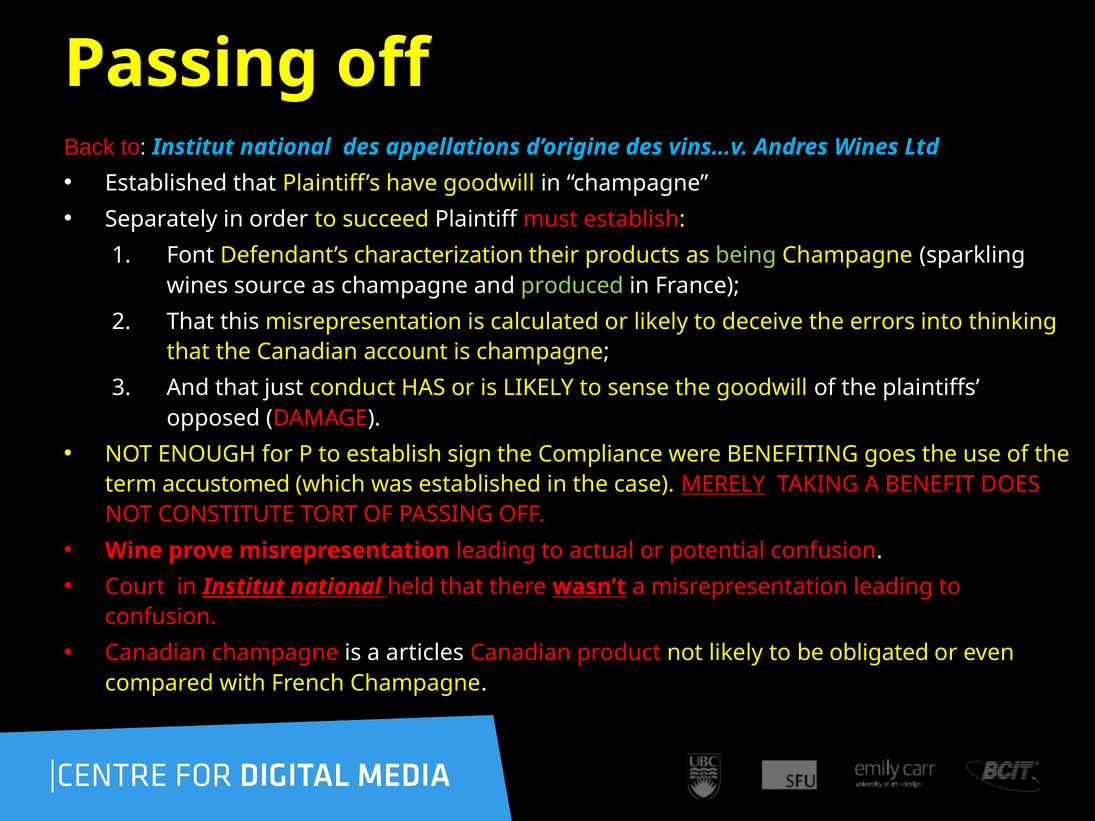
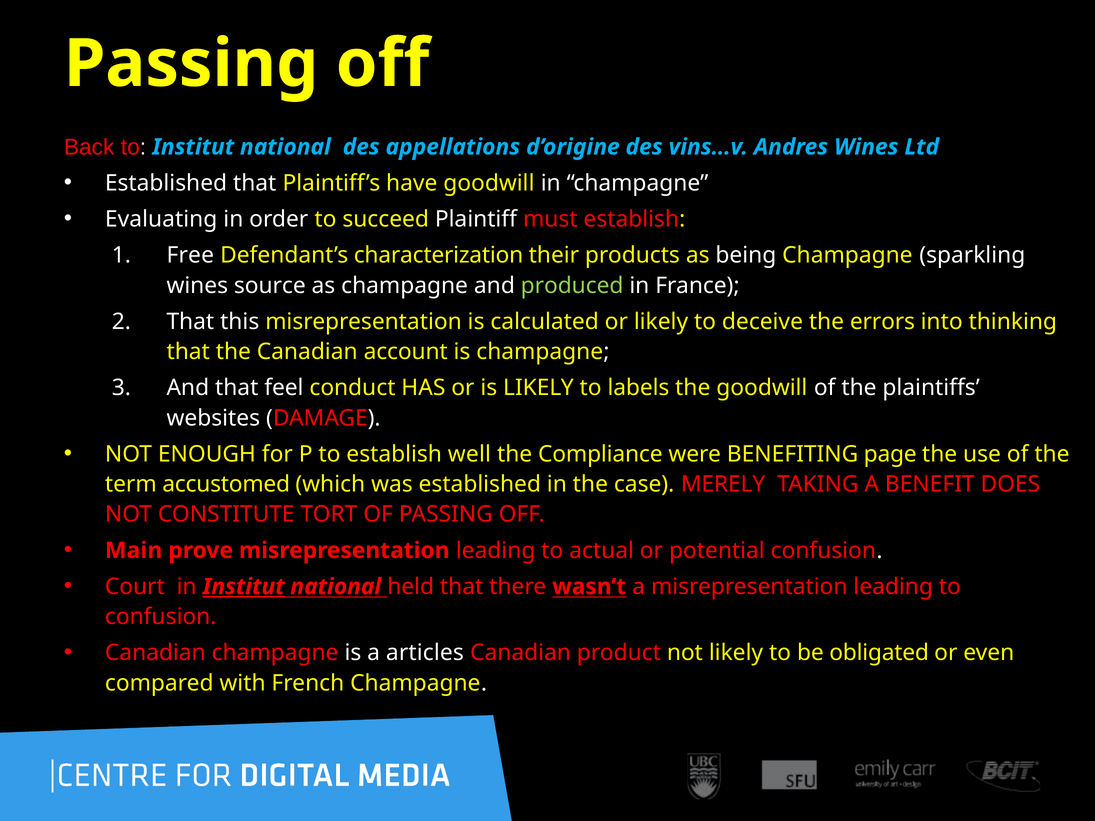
Separately: Separately -> Evaluating
Font: Font -> Free
being colour: light green -> white
just: just -> feel
sense: sense -> labels
opposed: opposed -> websites
sign: sign -> well
goes: goes -> page
MERELY underline: present -> none
Wine: Wine -> Main
